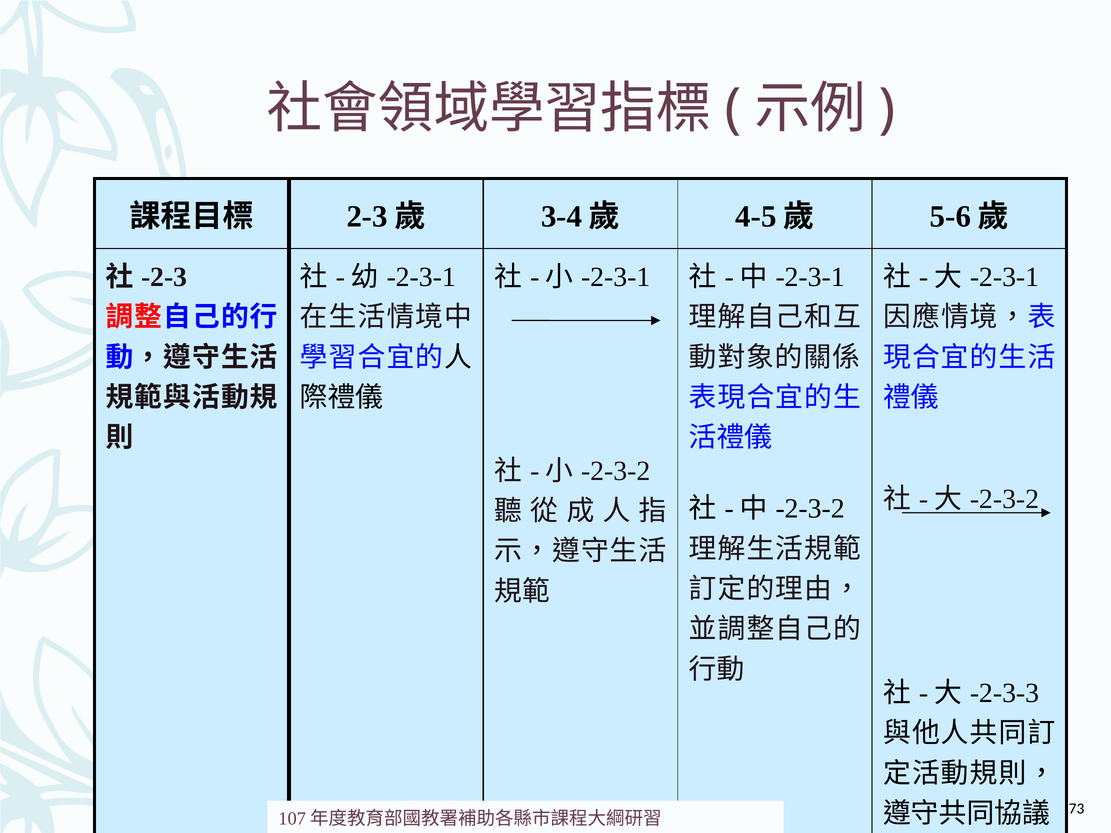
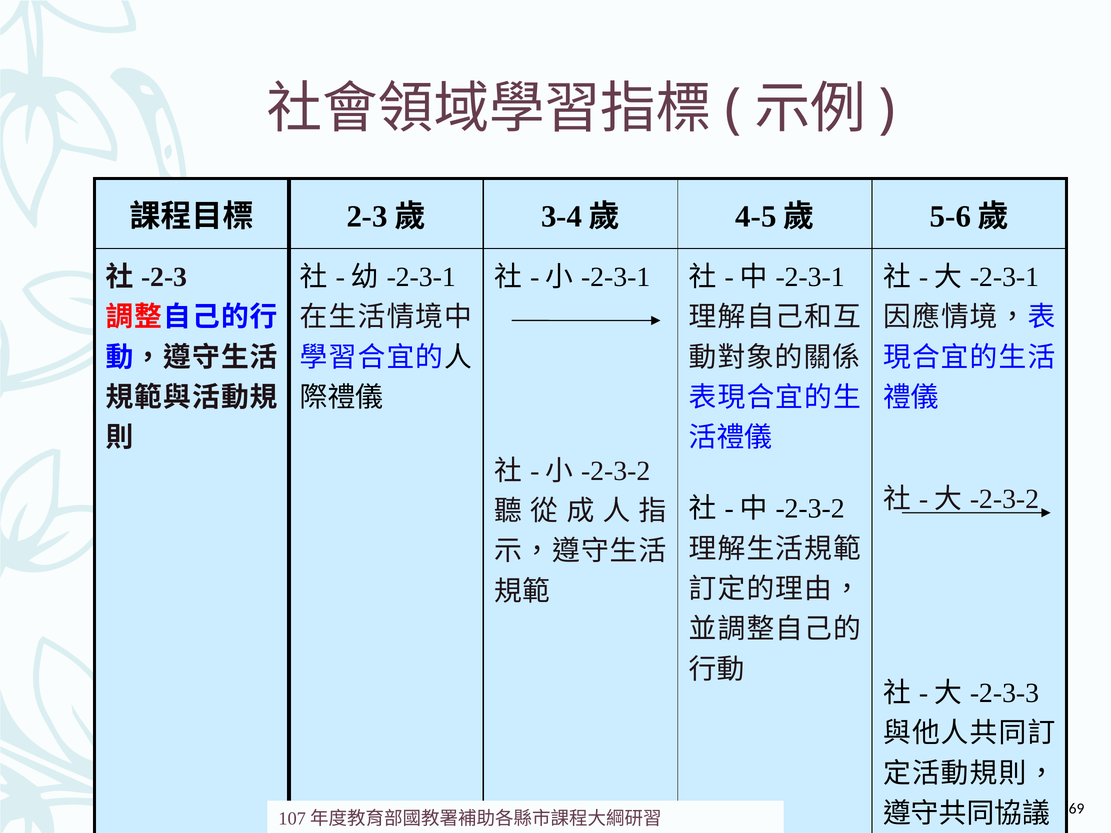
73: 73 -> 69
